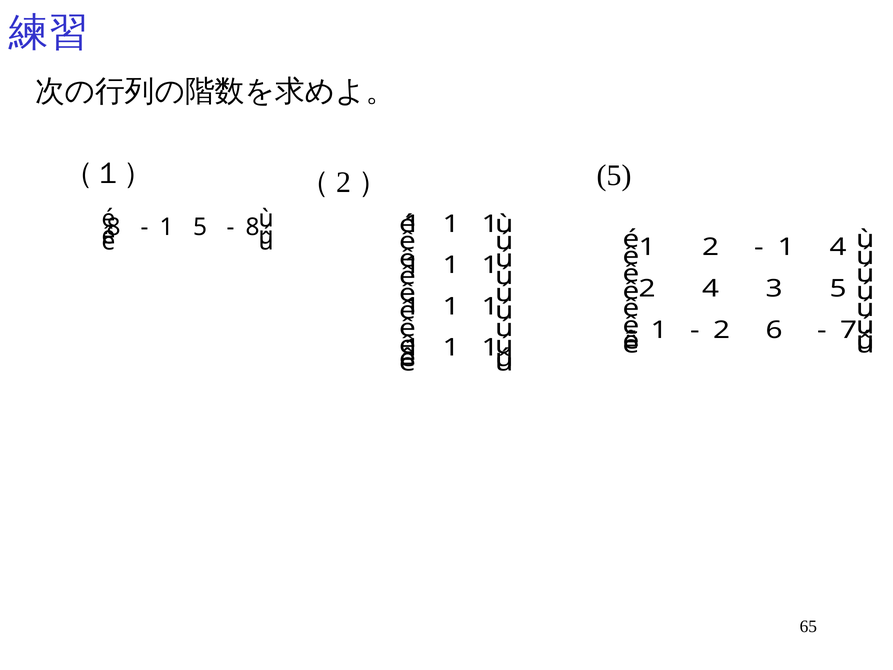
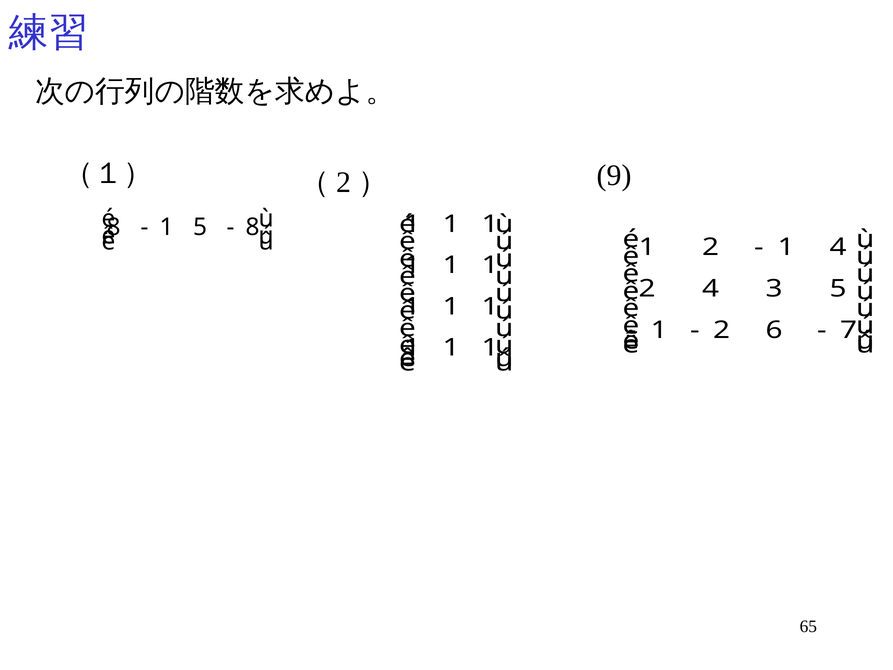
（2） 5: 5 -> 9
